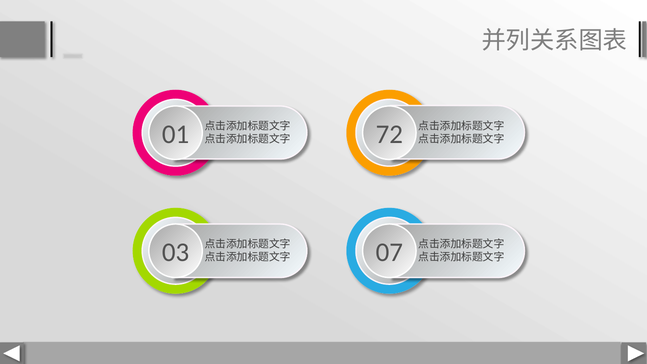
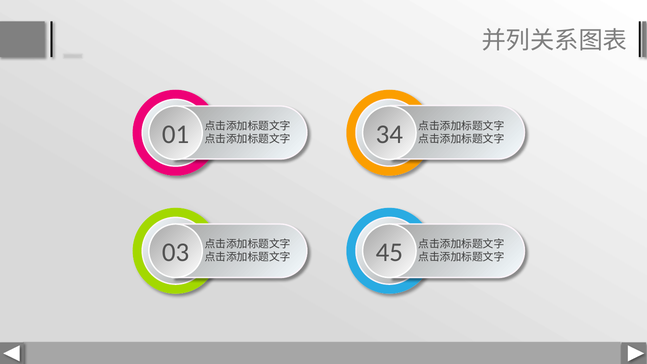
72: 72 -> 34
07: 07 -> 45
